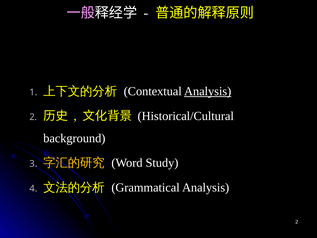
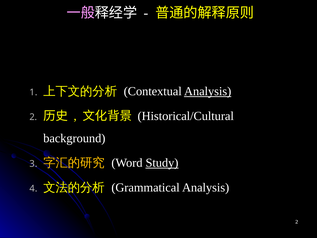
Study underline: none -> present
